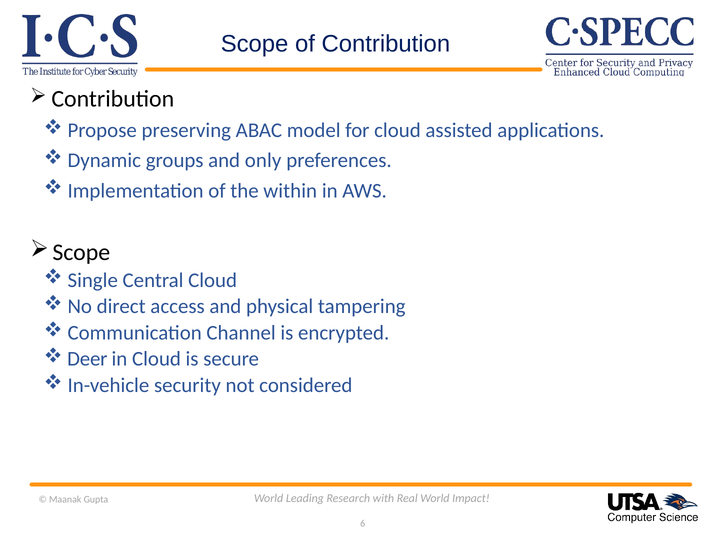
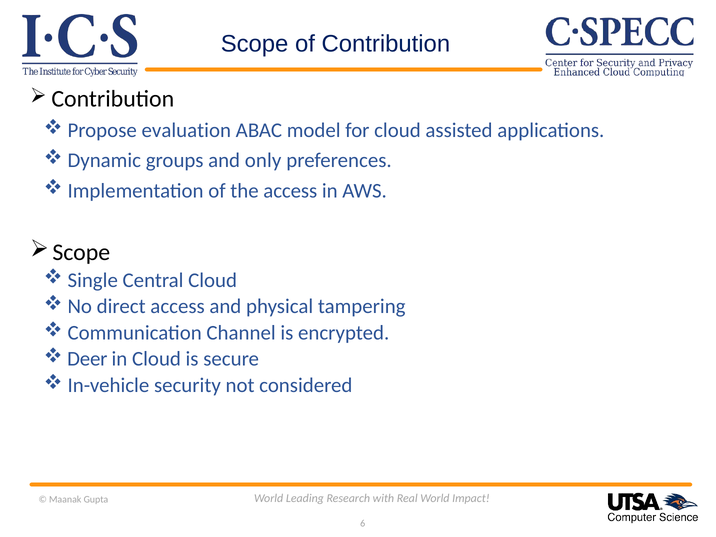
preserving: preserving -> evaluation
the within: within -> access
